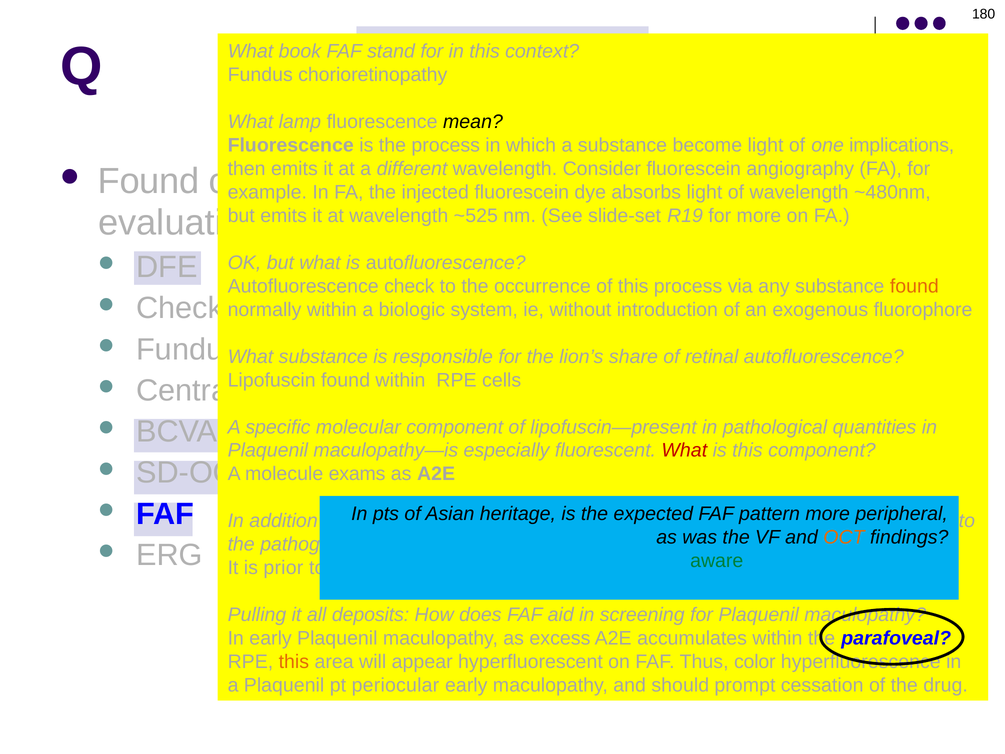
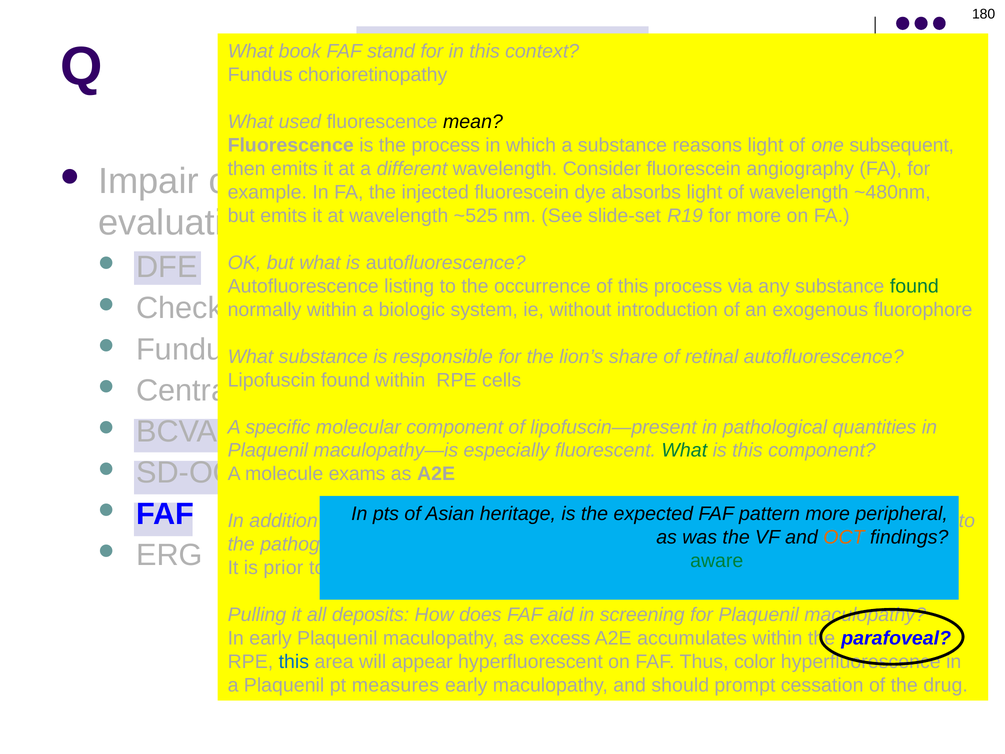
lamp: lamp -> used
become: become -> reasons
implications: implications -> subsequent
Found at (149, 181): Found -> Impair
Autofluorescence check: check -> listing
found at (914, 286) colour: orange -> green
What at (684, 450) colour: red -> green
this at (294, 662) colour: orange -> blue
periocular: periocular -> measures
